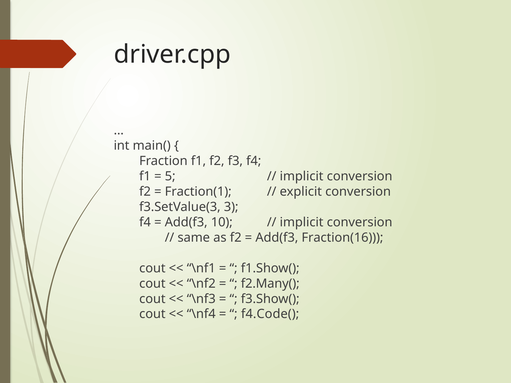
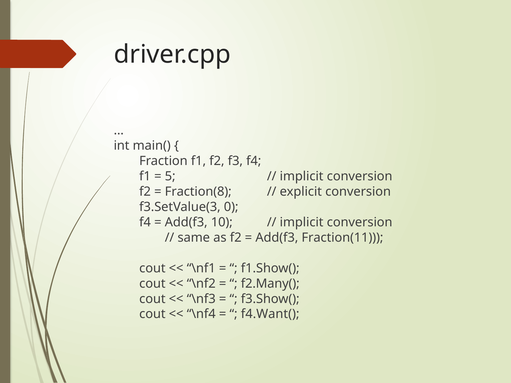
Fraction(1: Fraction(1 -> Fraction(8
3: 3 -> 0
Fraction(16: Fraction(16 -> Fraction(11
f4.Code(: f4.Code( -> f4.Want(
